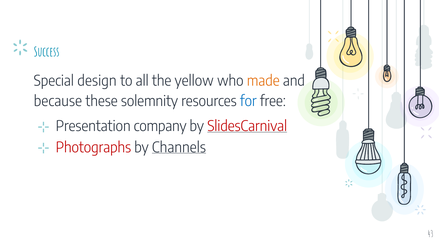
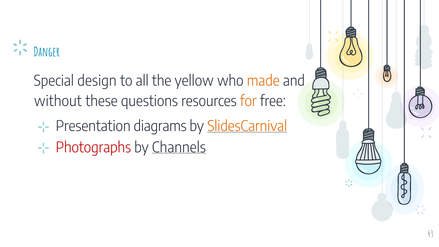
Success: Success -> Danger
because: because -> without
solemnity: solemnity -> questions
for colour: blue -> orange
company: company -> diagrams
SlidesCarnival colour: red -> orange
